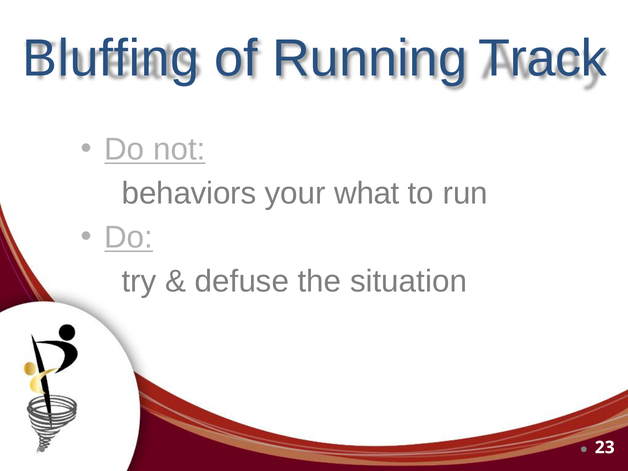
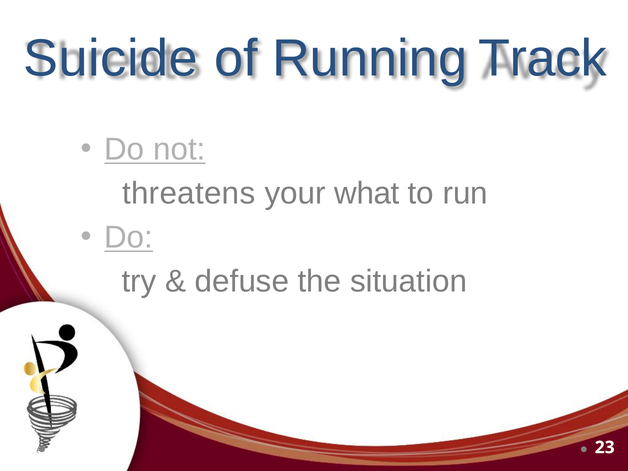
Bluffing: Bluffing -> Suicide
behaviors: behaviors -> threatens
